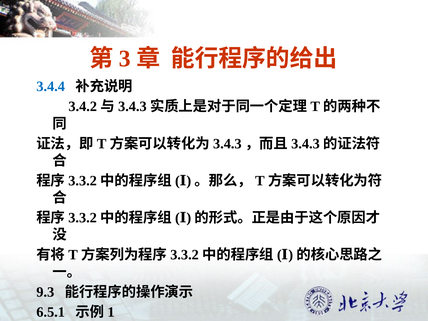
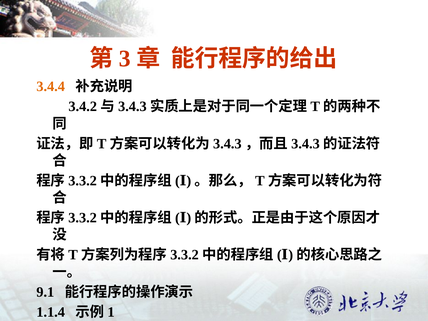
3.4.4 colour: blue -> orange
9.3: 9.3 -> 9.1
6.5.1: 6.5.1 -> 1.1.4
